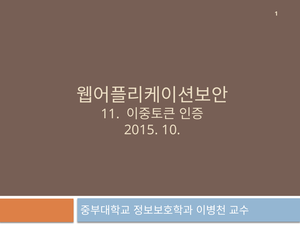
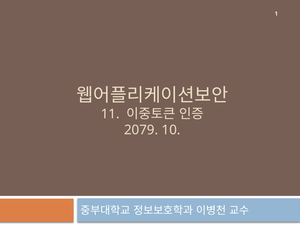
2015: 2015 -> 2079
